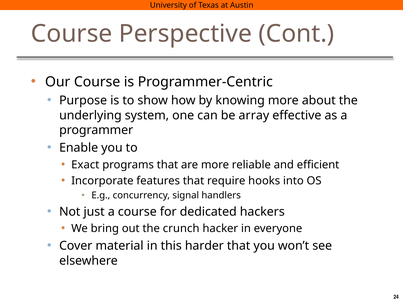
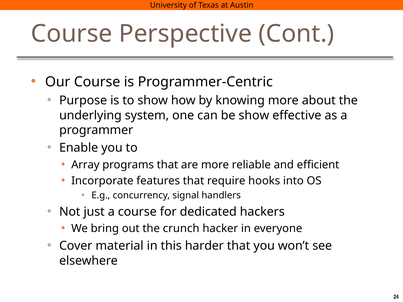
be array: array -> show
Exact: Exact -> Array
